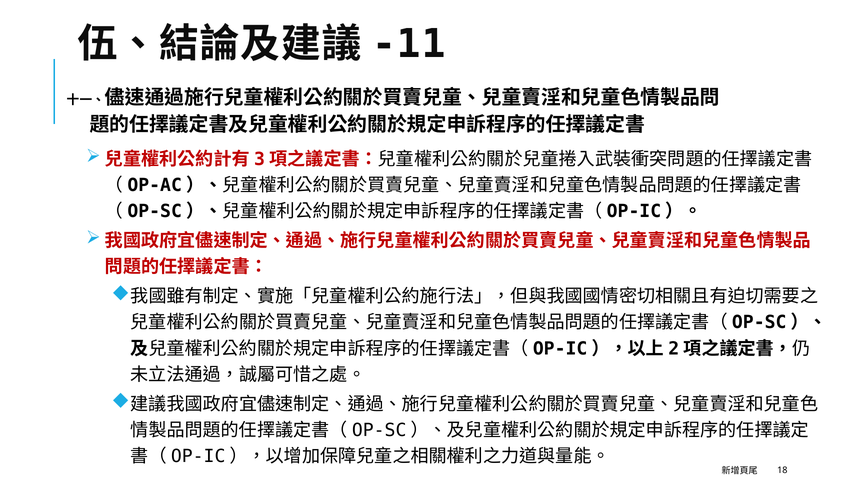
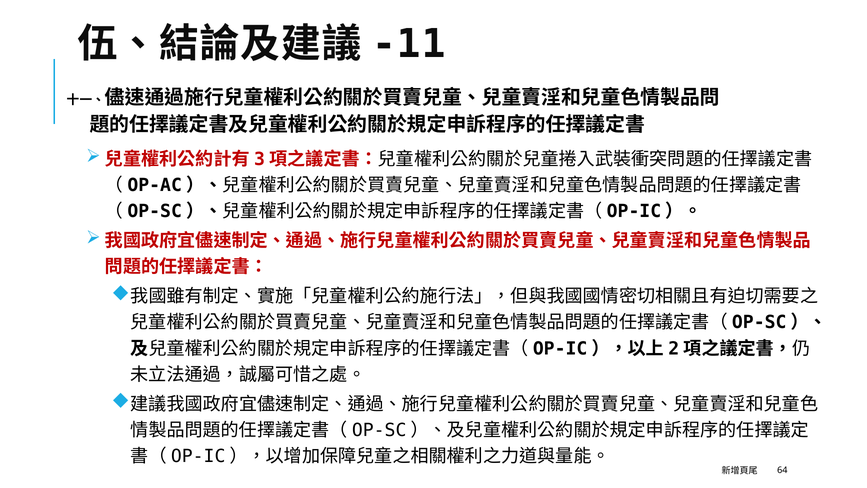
18: 18 -> 64
